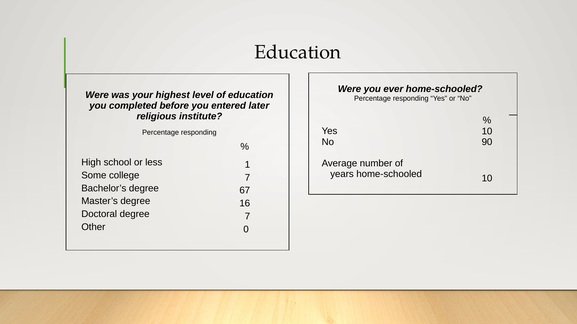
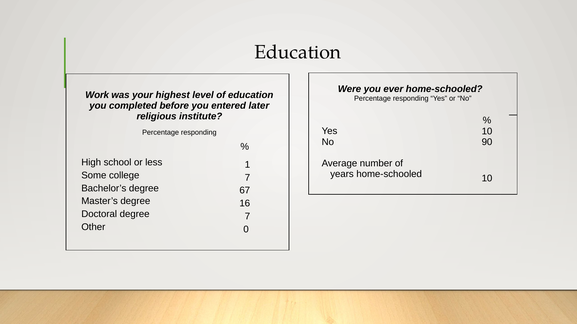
Were at (97, 95): Were -> Work
